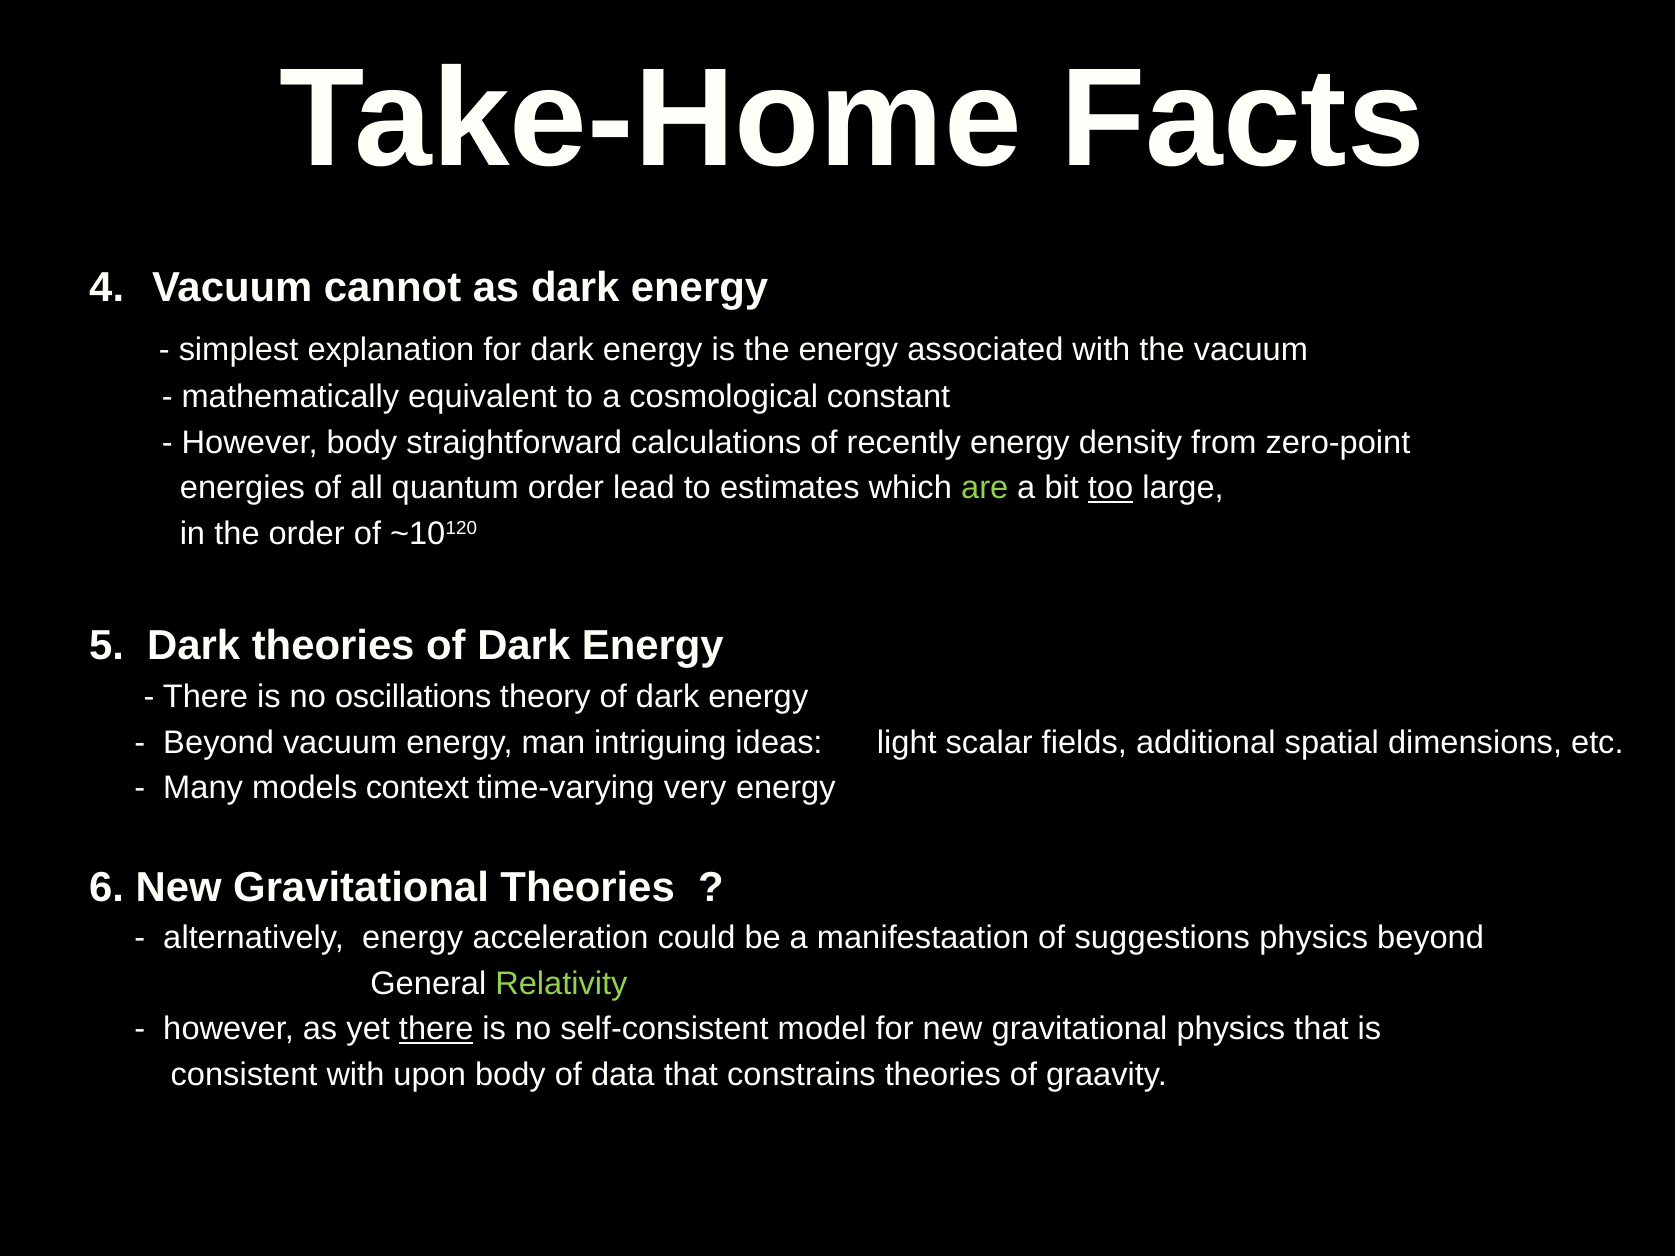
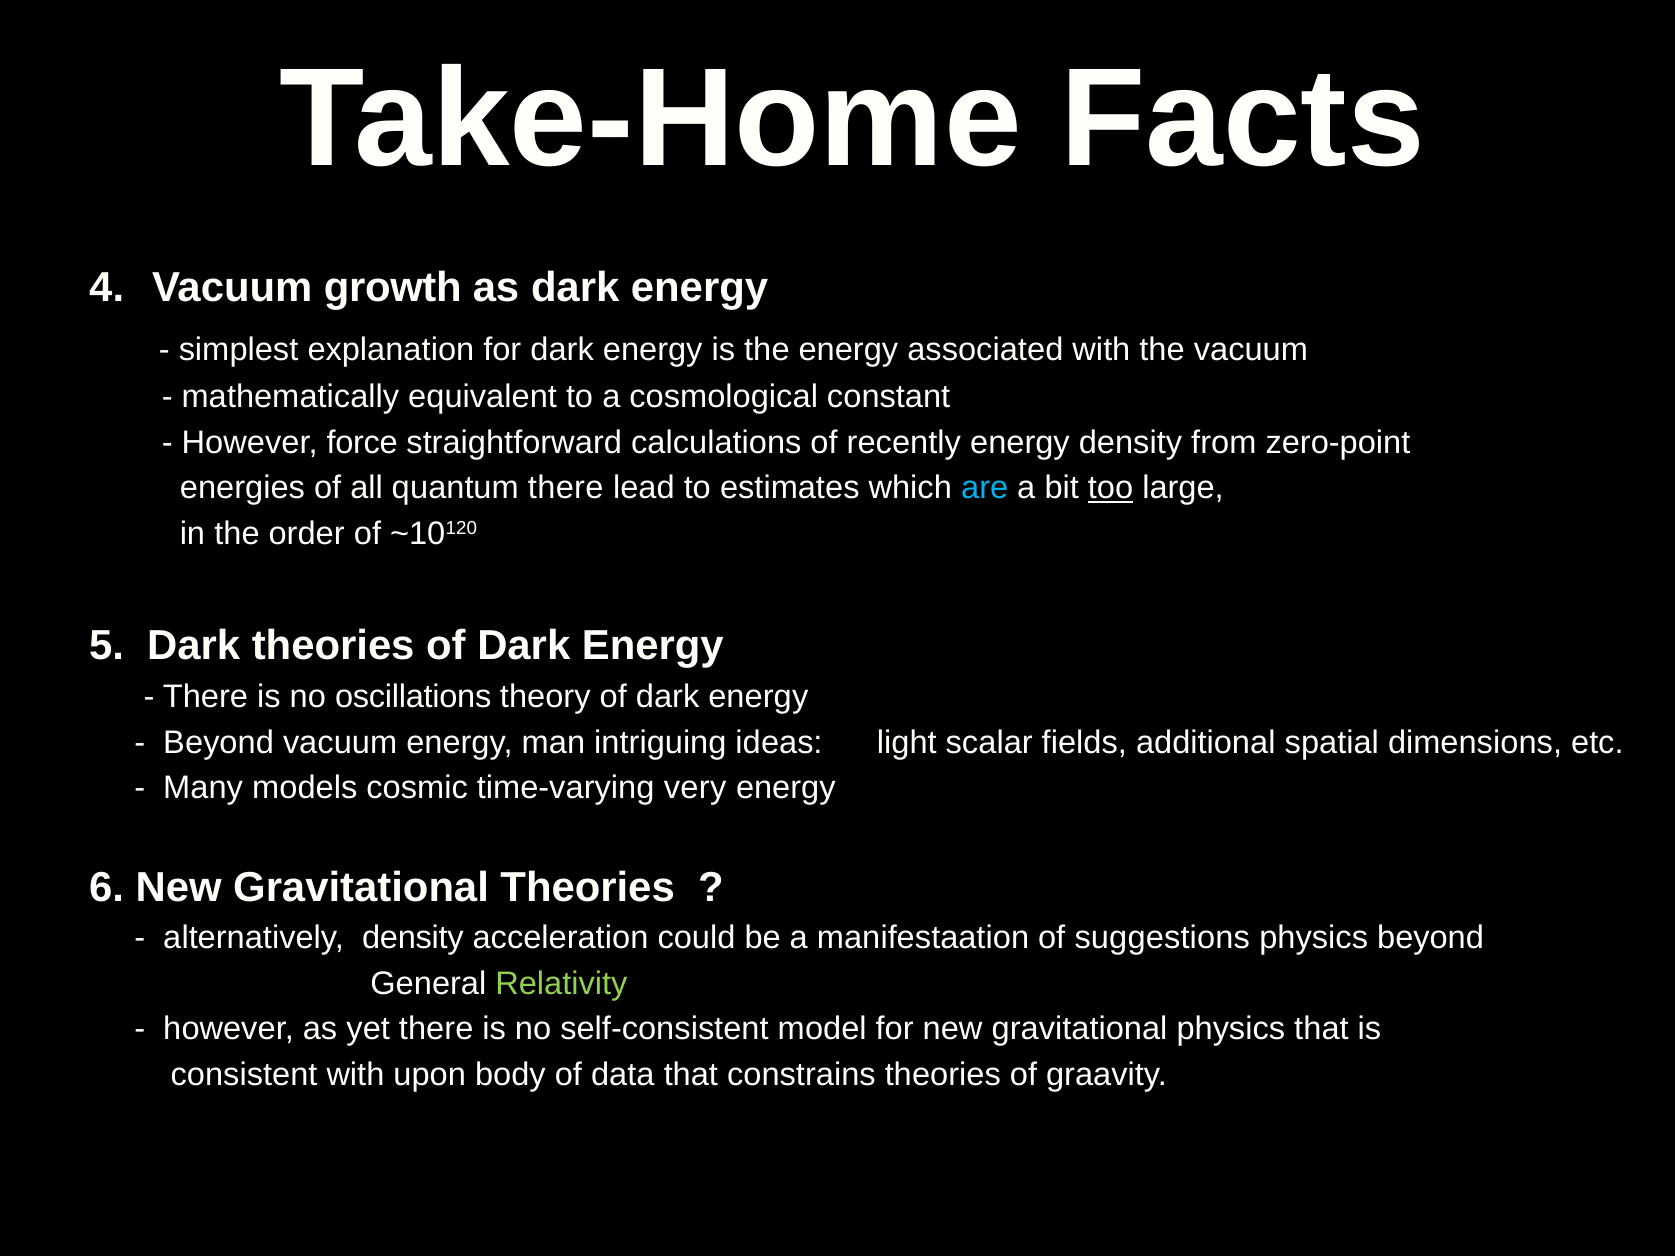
cannot: cannot -> growth
However body: body -> force
quantum order: order -> there
are colour: light green -> light blue
context: context -> cosmic
alternatively energy: energy -> density
there at (436, 1029) underline: present -> none
